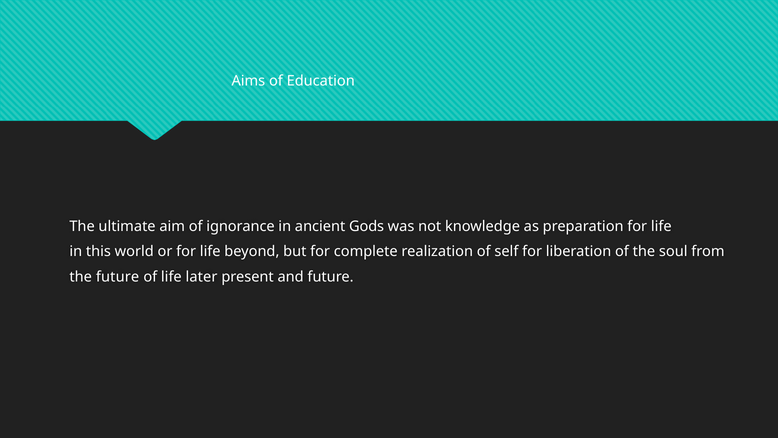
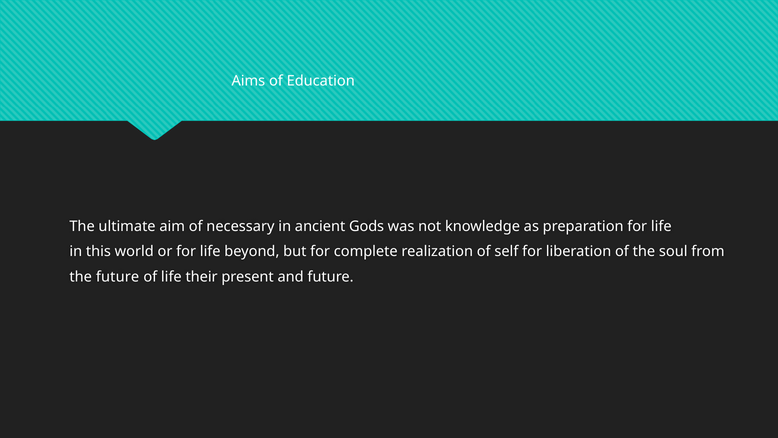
ignorance: ignorance -> necessary
later: later -> their
